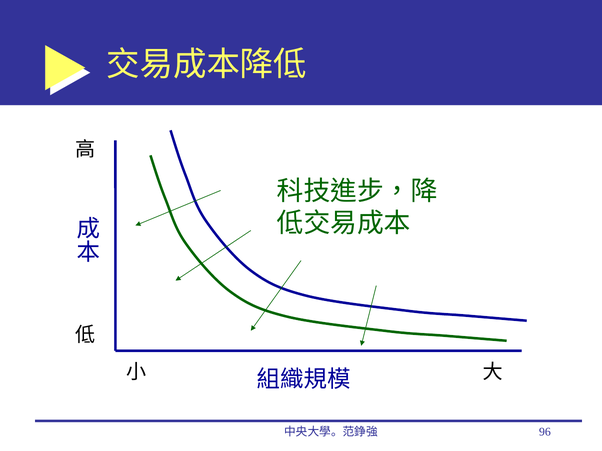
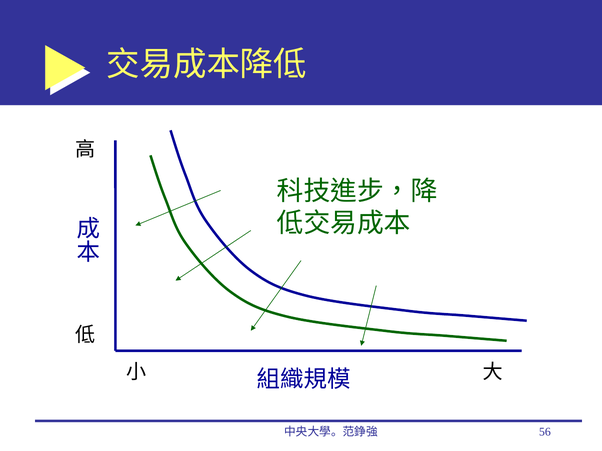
96: 96 -> 56
